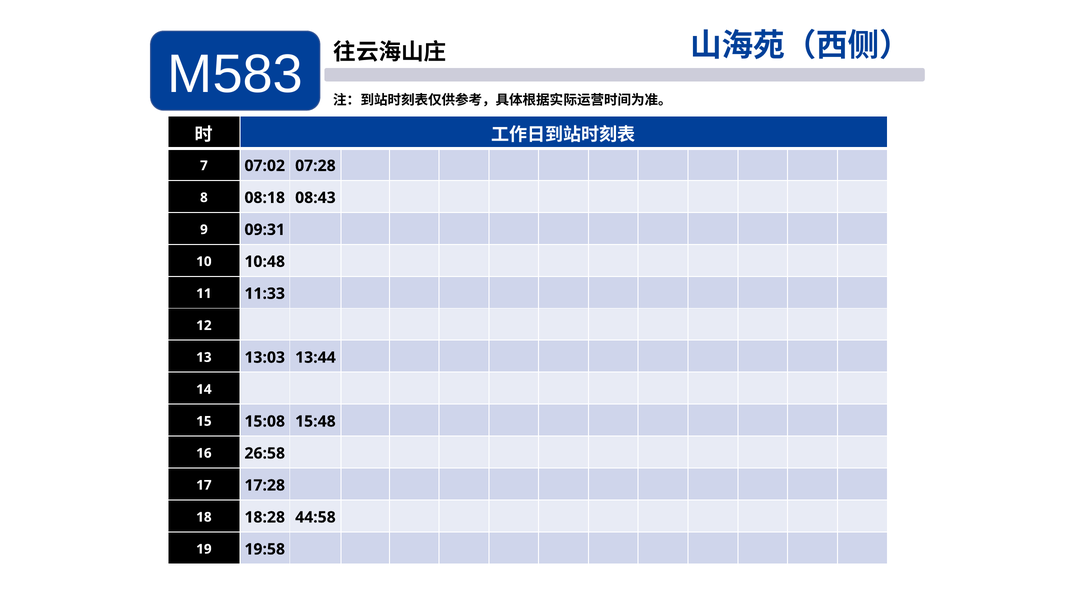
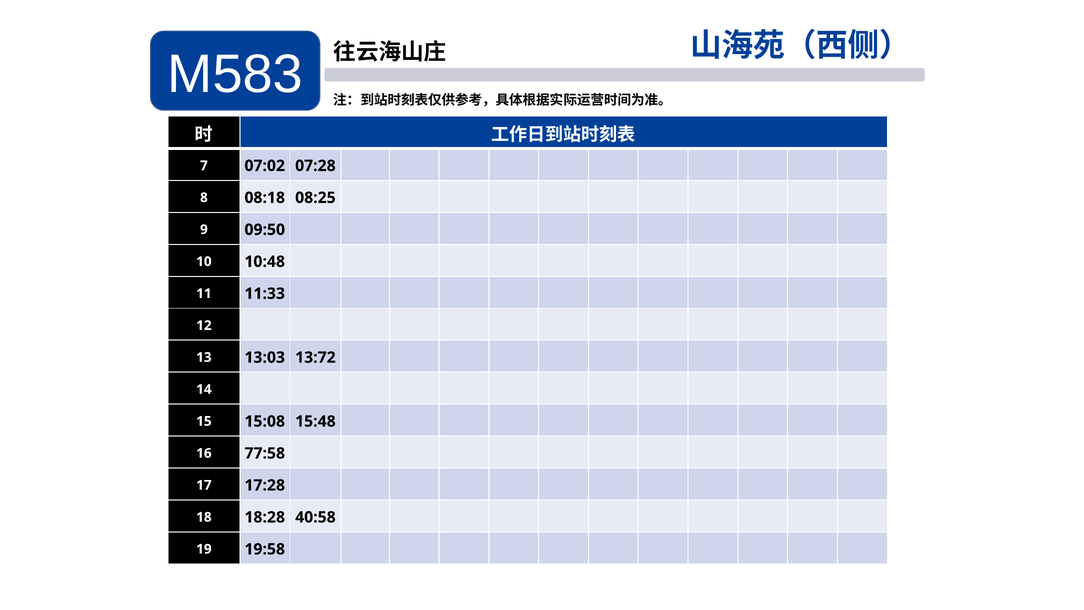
08:43: 08:43 -> 08:25
09:31: 09:31 -> 09:50
13:44: 13:44 -> 13:72
26:58: 26:58 -> 77:58
44:58: 44:58 -> 40:58
